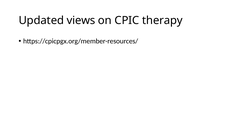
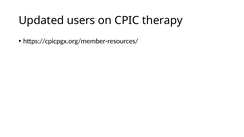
views: views -> users
